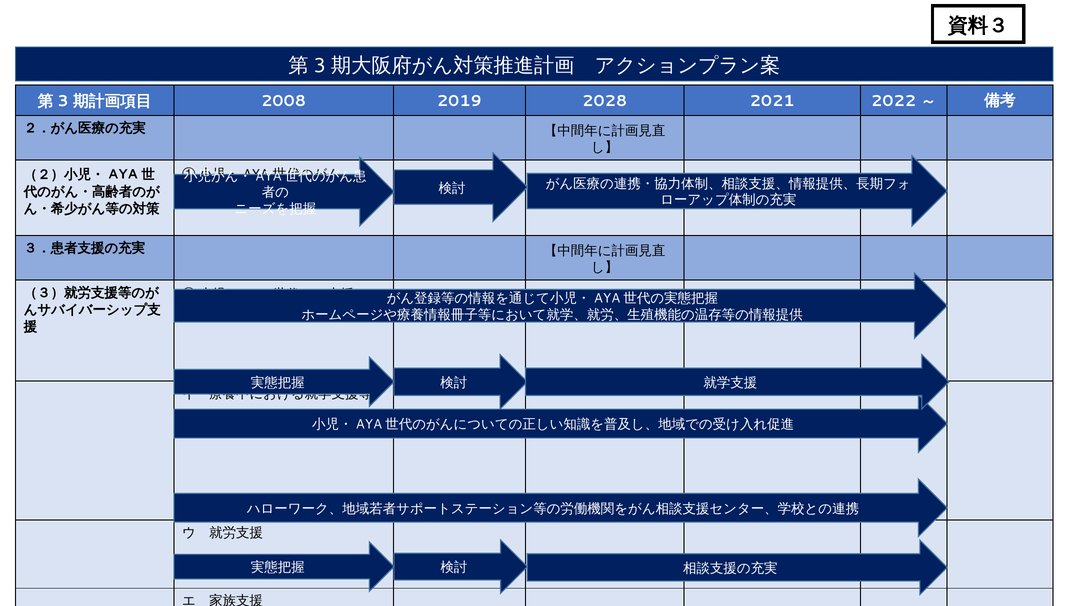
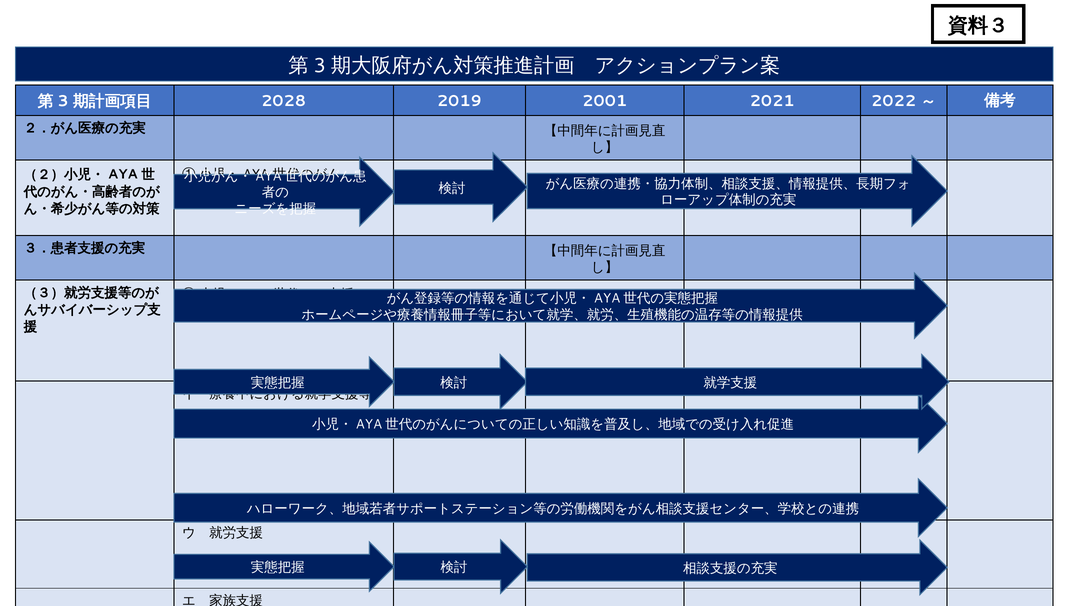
2008: 2008 -> 2028
2028: 2028 -> 2001
